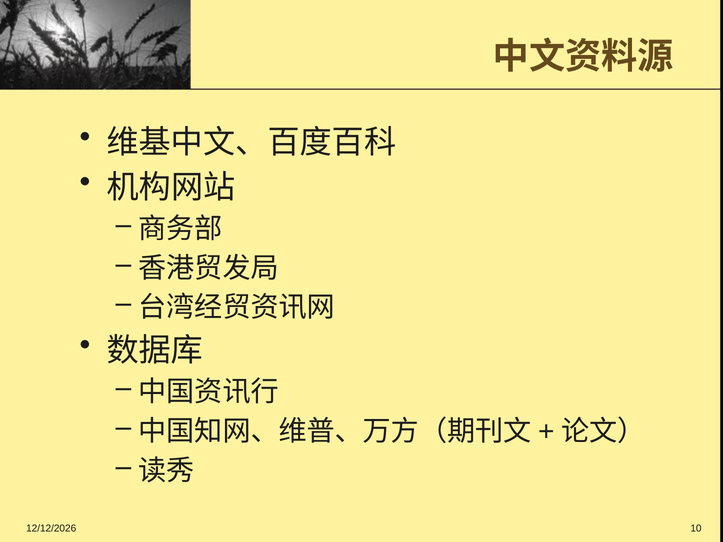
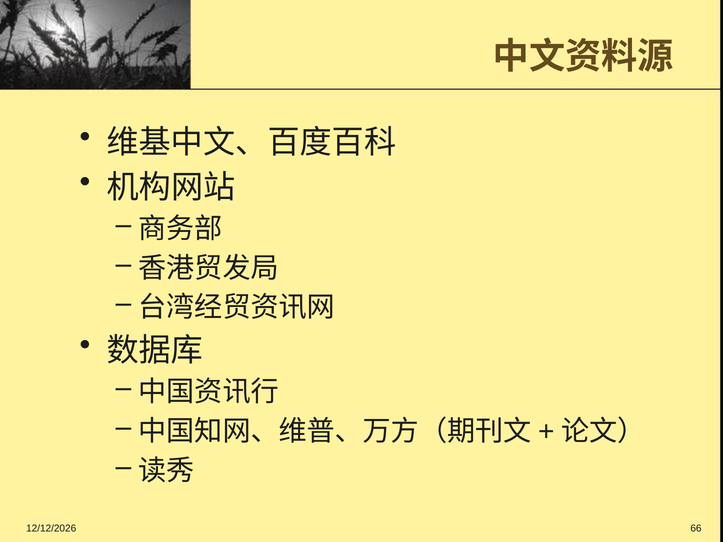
10: 10 -> 66
